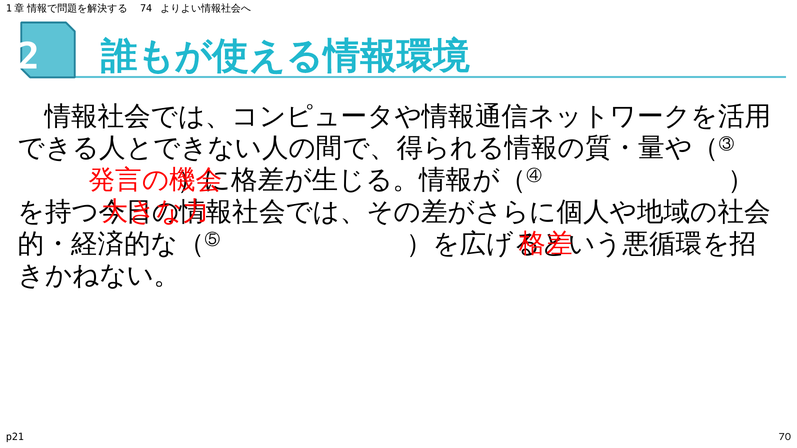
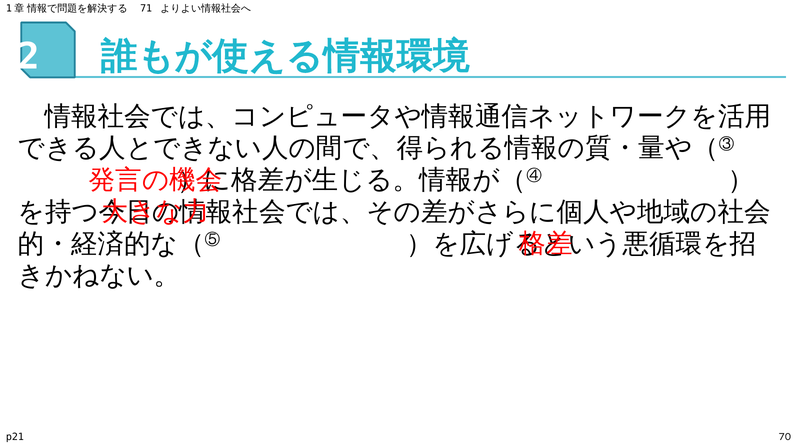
74: 74 -> 71
